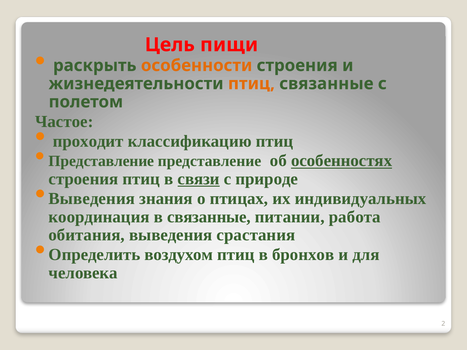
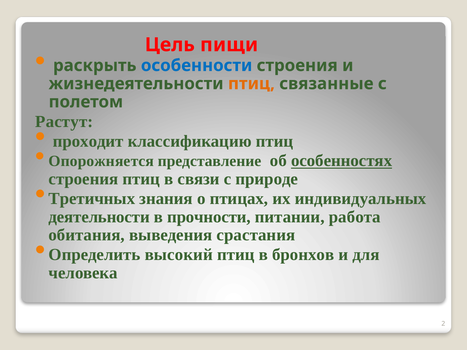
особенности colour: orange -> blue
Частое: Частое -> Растут
Представление at (101, 161): Представление -> Опорожняется
связи underline: present -> none
Выведения at (92, 199): Выведения -> Третичных
координация: координация -> деятельности
в связанные: связанные -> прочности
воздухом: воздухом -> высокий
